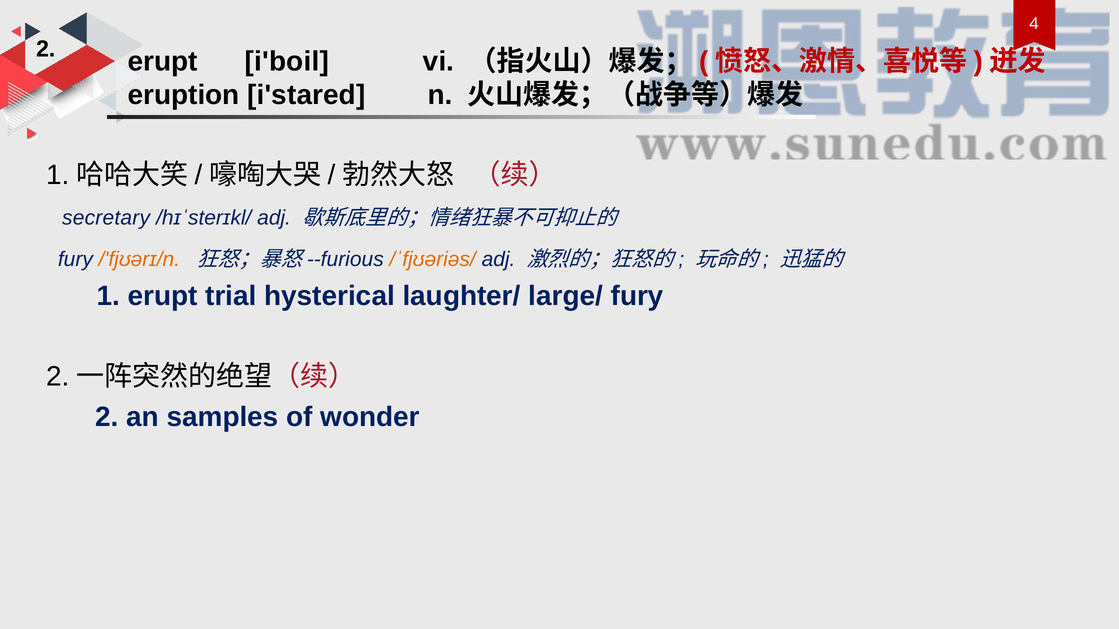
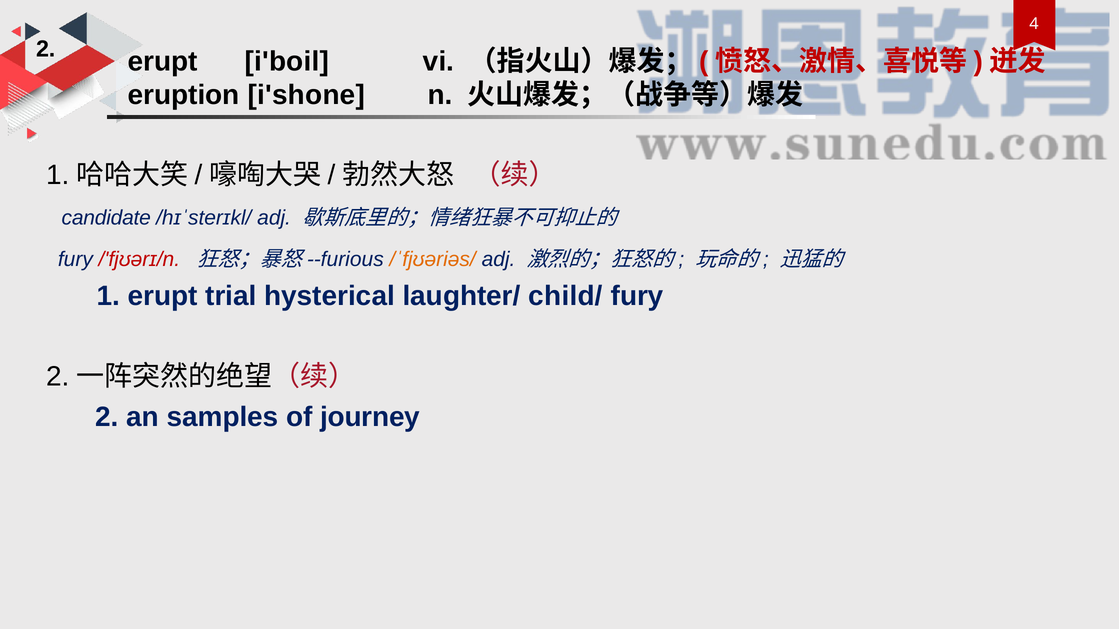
i'stared: i'stared -> i'shone
secretary: secretary -> candidate
/'fjʊərɪ/n colour: orange -> red
large/: large/ -> child/
wonder: wonder -> journey
